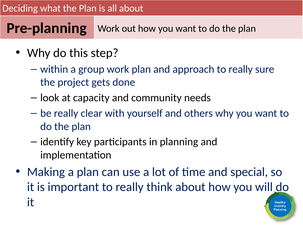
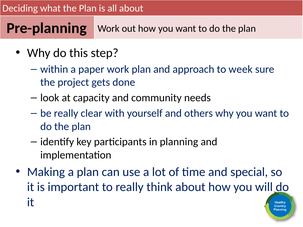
group: group -> paper
approach to really: really -> week
